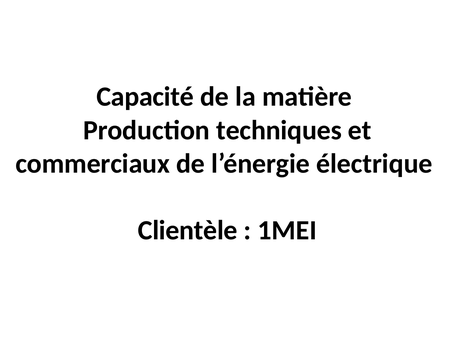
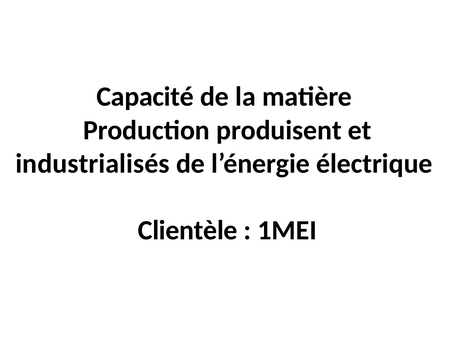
techniques: techniques -> produisent
commerciaux: commerciaux -> industrialisés
